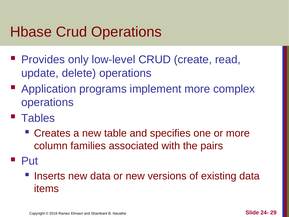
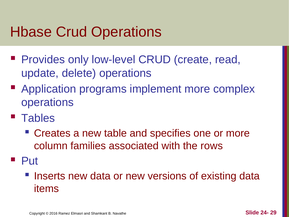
pairs: pairs -> rows
